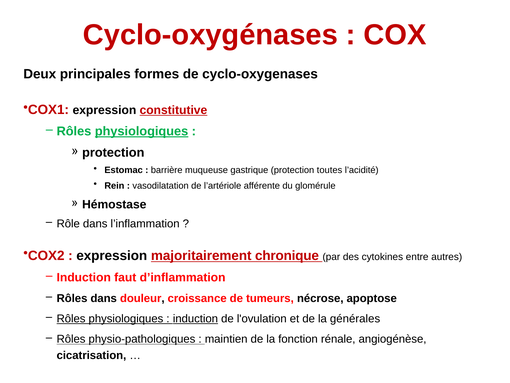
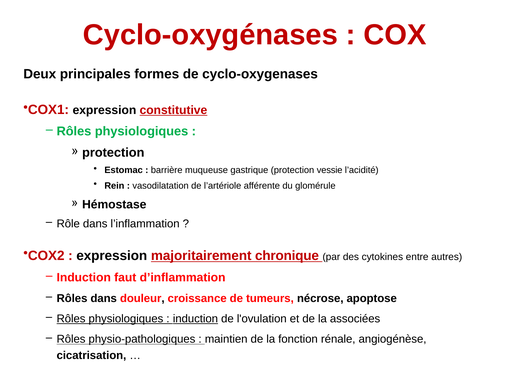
physiologiques at (142, 131) underline: present -> none
toutes: toutes -> vessie
générales: générales -> associées
